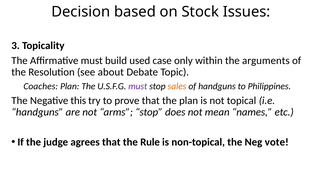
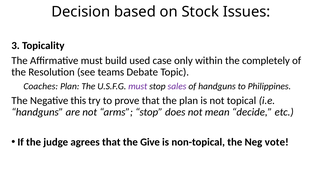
arguments: arguments -> completely
about: about -> teams
sales colour: orange -> purple
names: names -> decide
Rule: Rule -> Give
